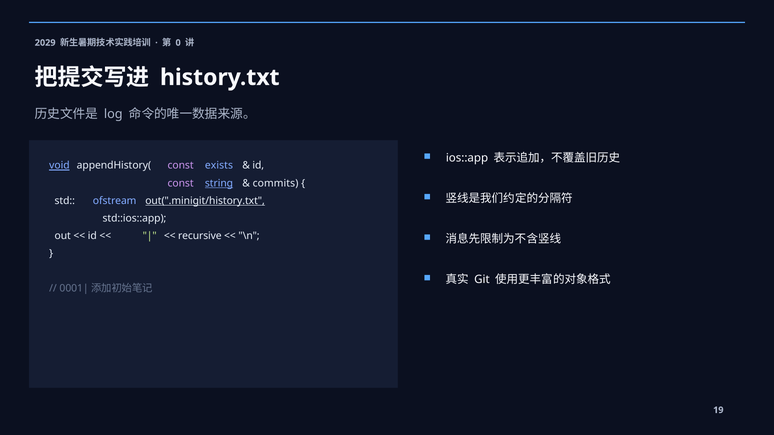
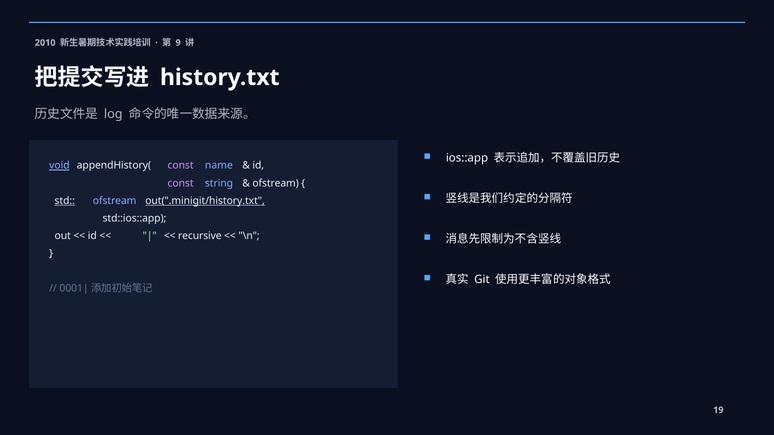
2029: 2029 -> 2010
0: 0 -> 9
exists: exists -> name
string underline: present -> none
commits at (276, 183): commits -> ofstream
std underline: none -> present
